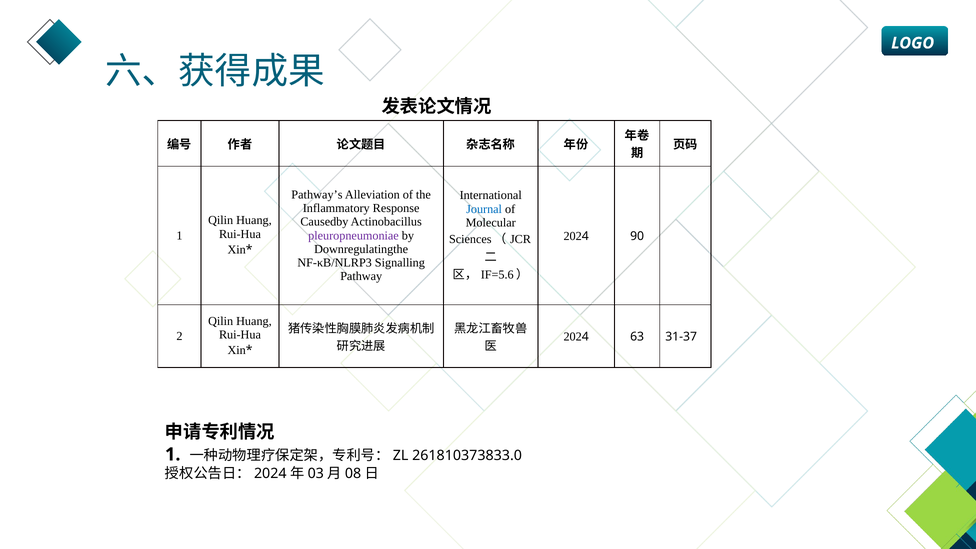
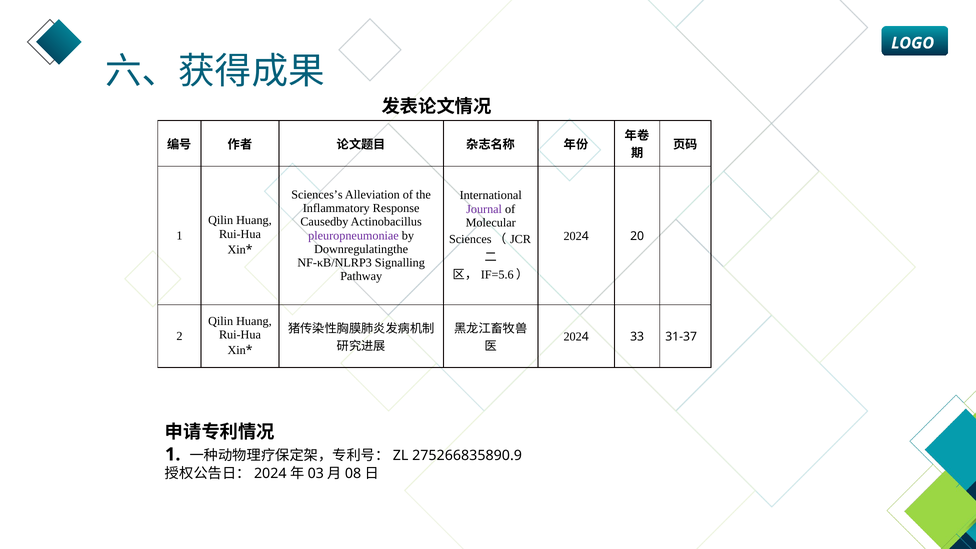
Pathway’s: Pathway’s -> Sciences’s
Journal colour: blue -> purple
90: 90 -> 20
63: 63 -> 33
261810373833.0: 261810373833.0 -> 275266835890.9
